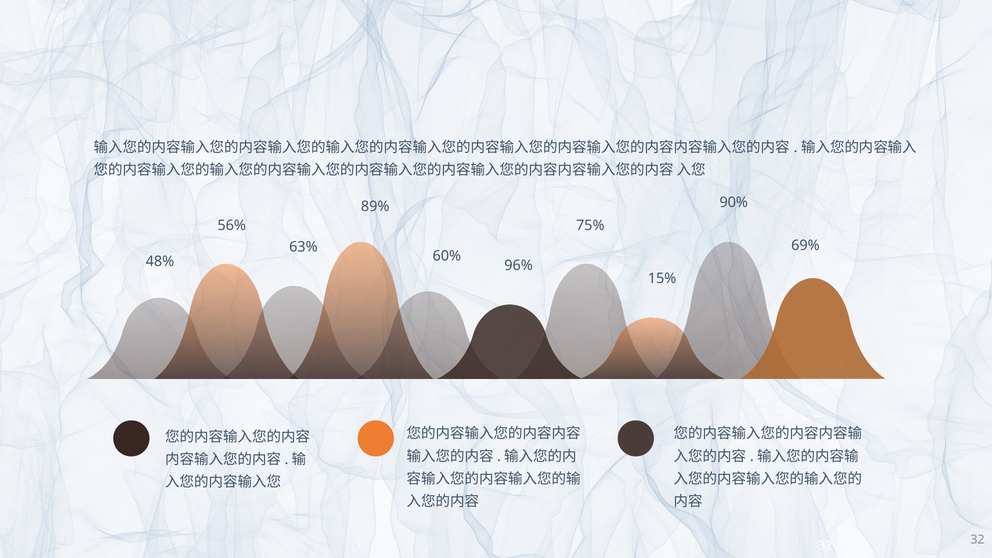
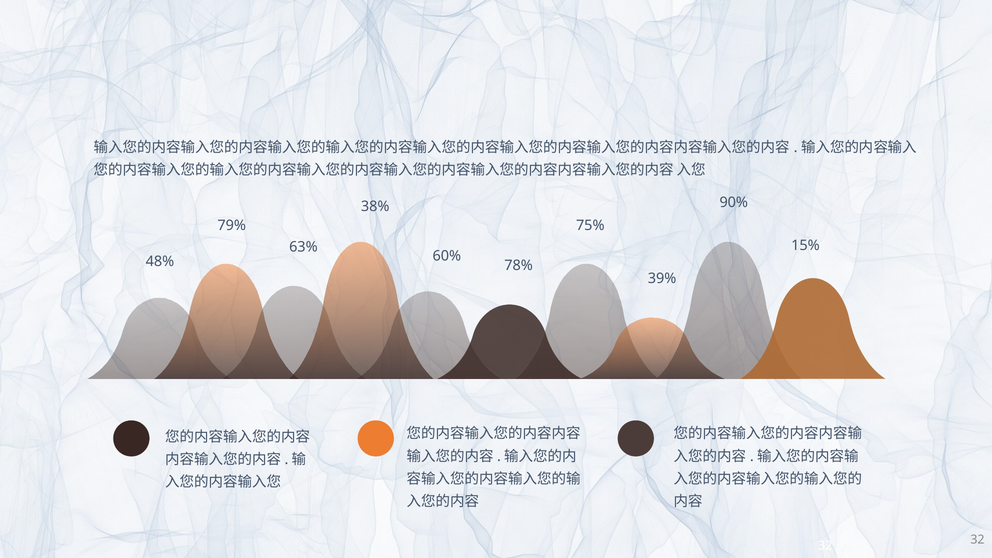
89%: 89% -> 38%
56%: 56% -> 79%
69%: 69% -> 15%
96%: 96% -> 78%
15%: 15% -> 39%
